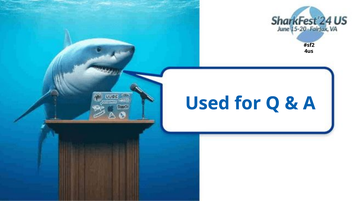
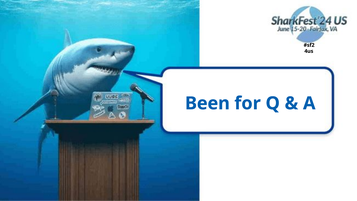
Used: Used -> Been
